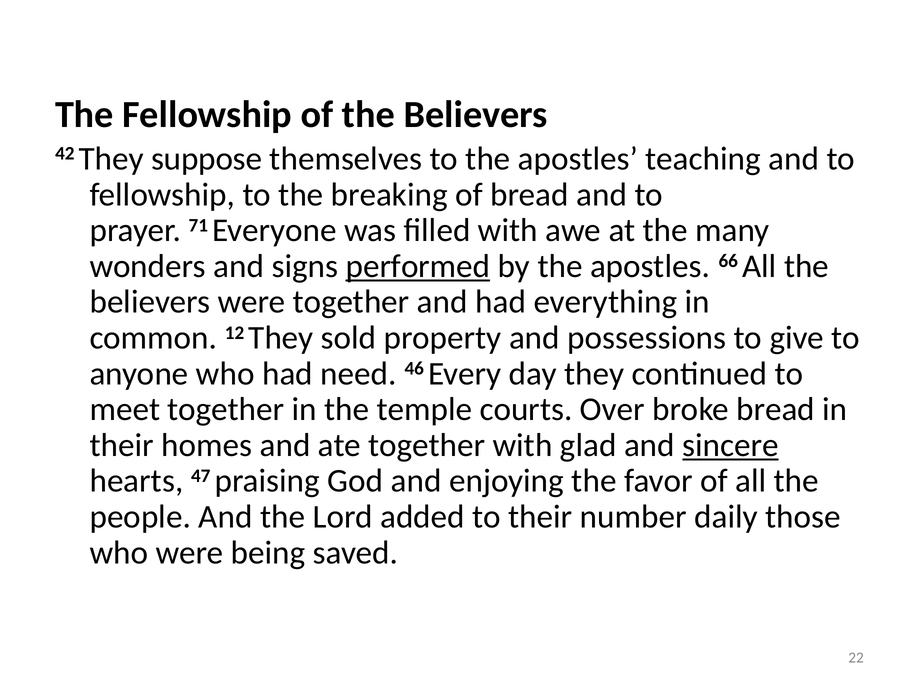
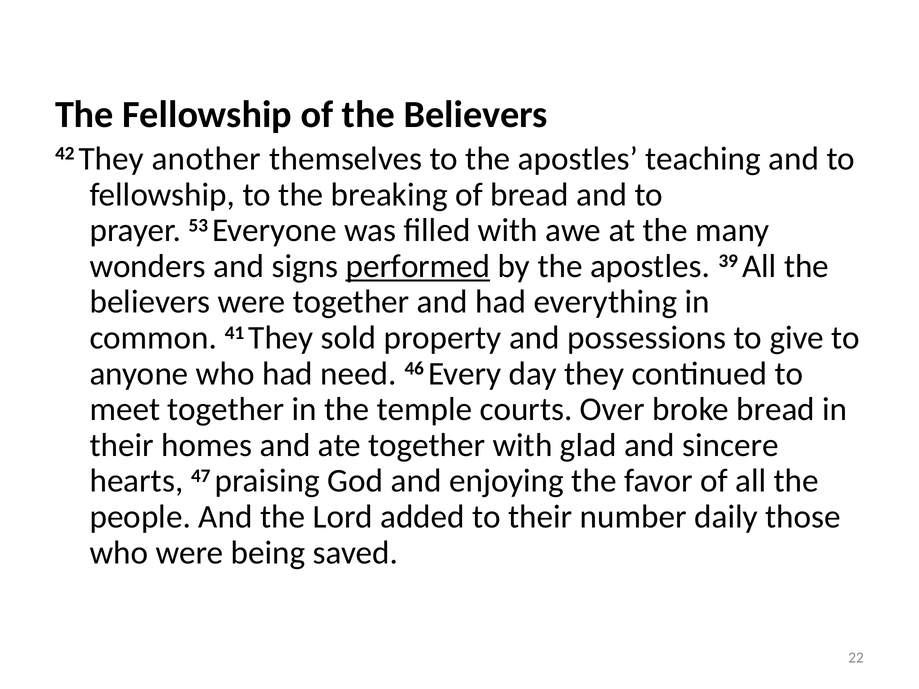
suppose: suppose -> another
71: 71 -> 53
66: 66 -> 39
12: 12 -> 41
sincere underline: present -> none
